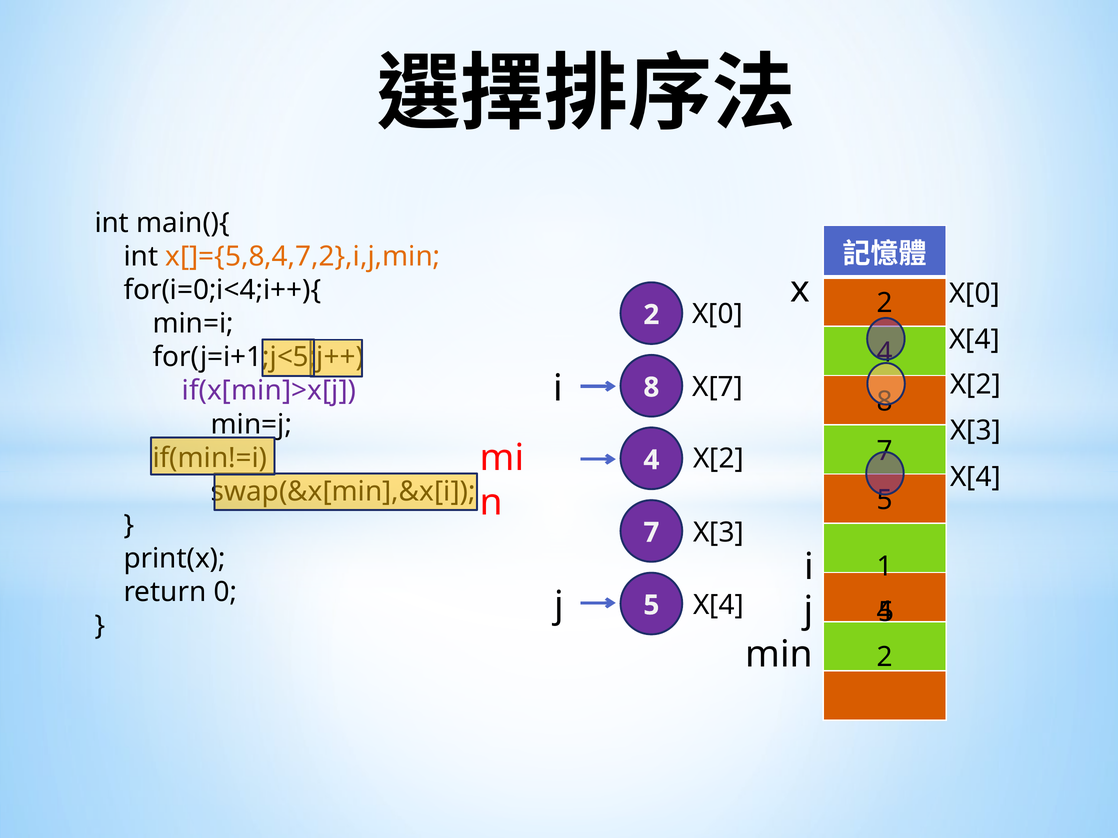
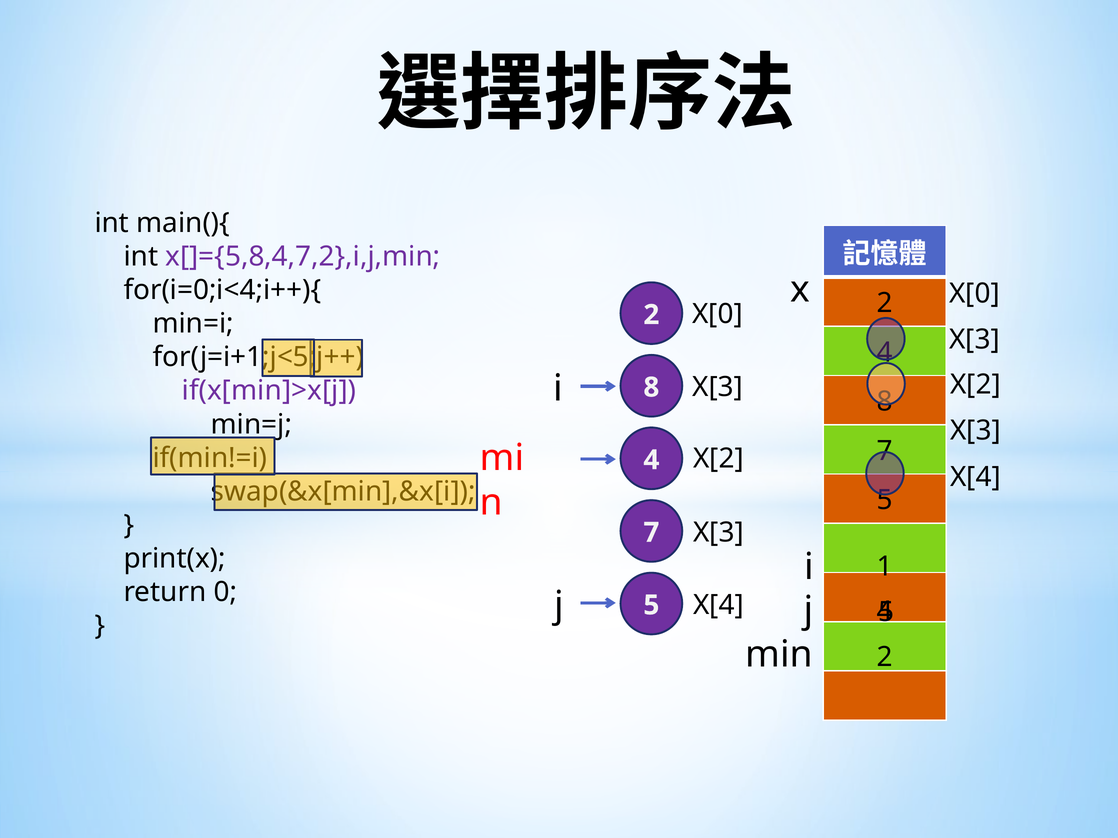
x[]={5,8,4,7,2},i,j,min colour: orange -> purple
X[4 at (974, 340): X[4 -> X[3
X[7 at (718, 387): X[7 -> X[3
